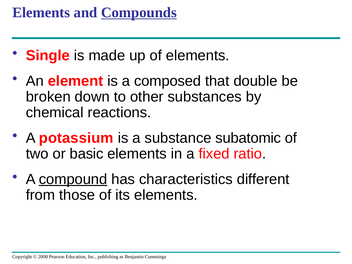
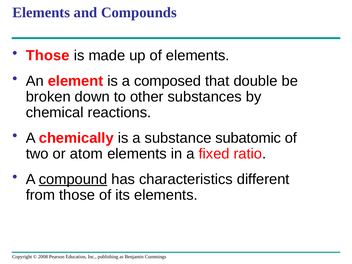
Compounds underline: present -> none
Single at (48, 56): Single -> Those
potassium: potassium -> chemically
basic: basic -> atom
